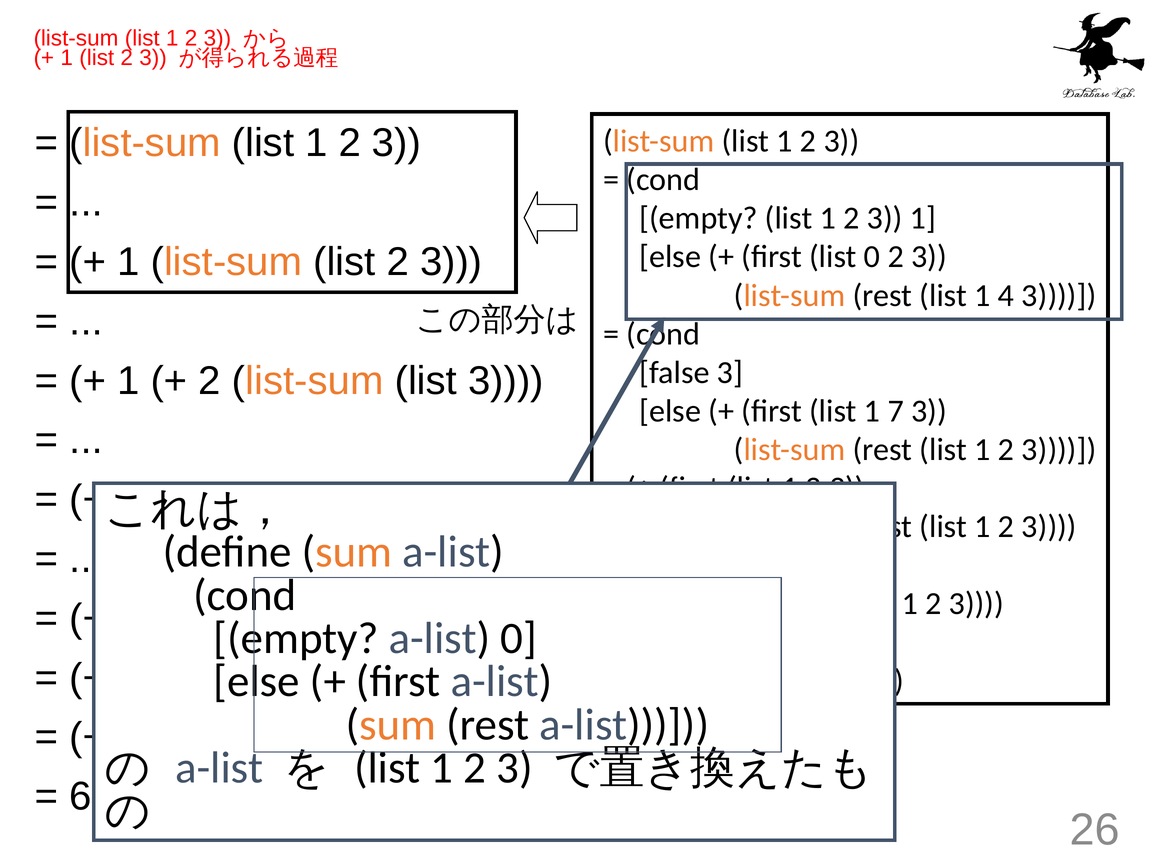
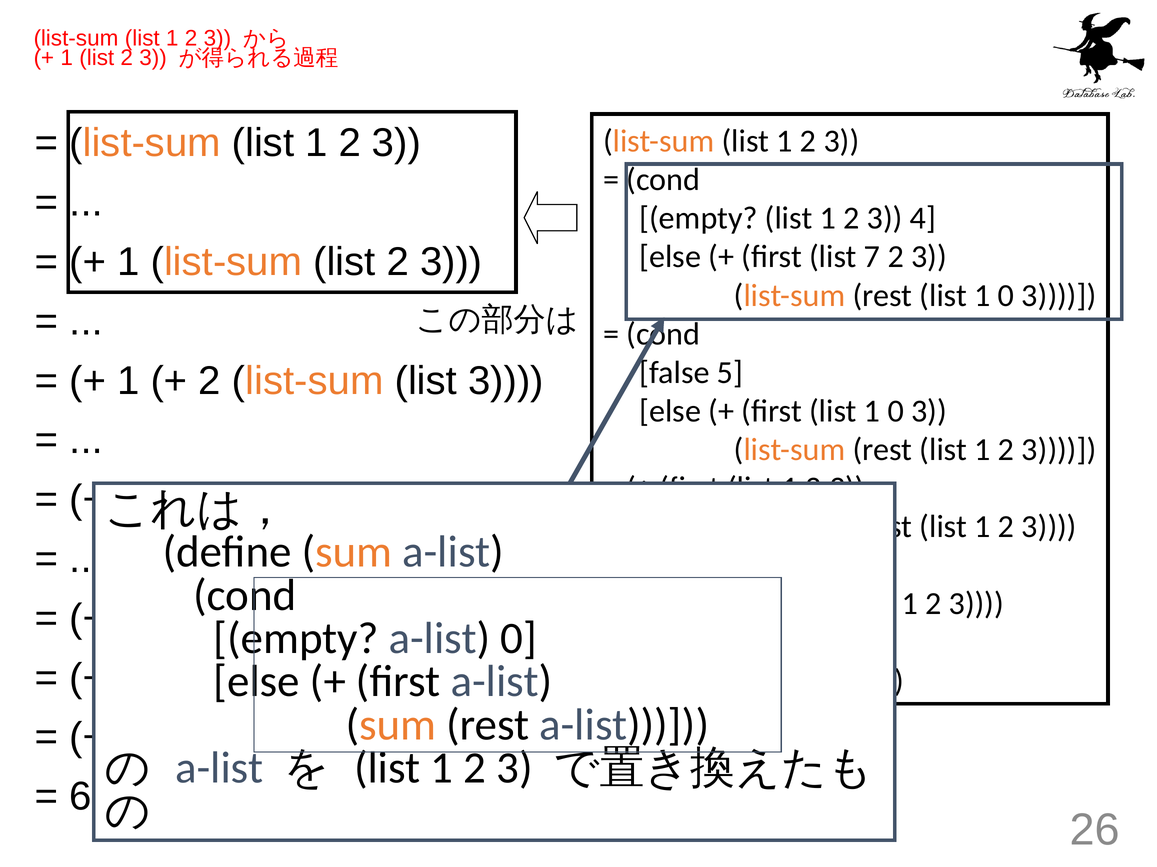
3 1: 1 -> 4
list 0: 0 -> 7
rest list 1 4: 4 -> 0
3 at (730, 373): 3 -> 5
first list 1 7: 7 -> 0
